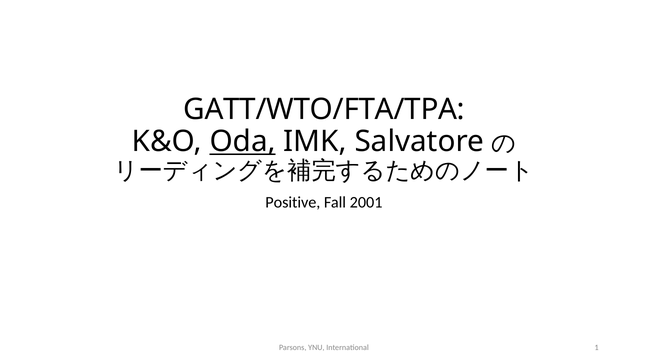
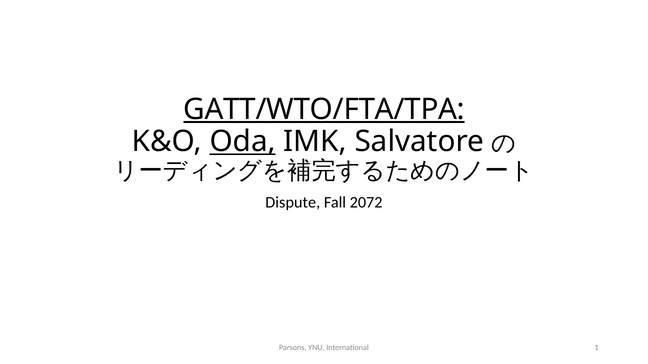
GATT/WTO/FTA/TPA underline: none -> present
Positive: Positive -> Dispute
2001: 2001 -> 2072
